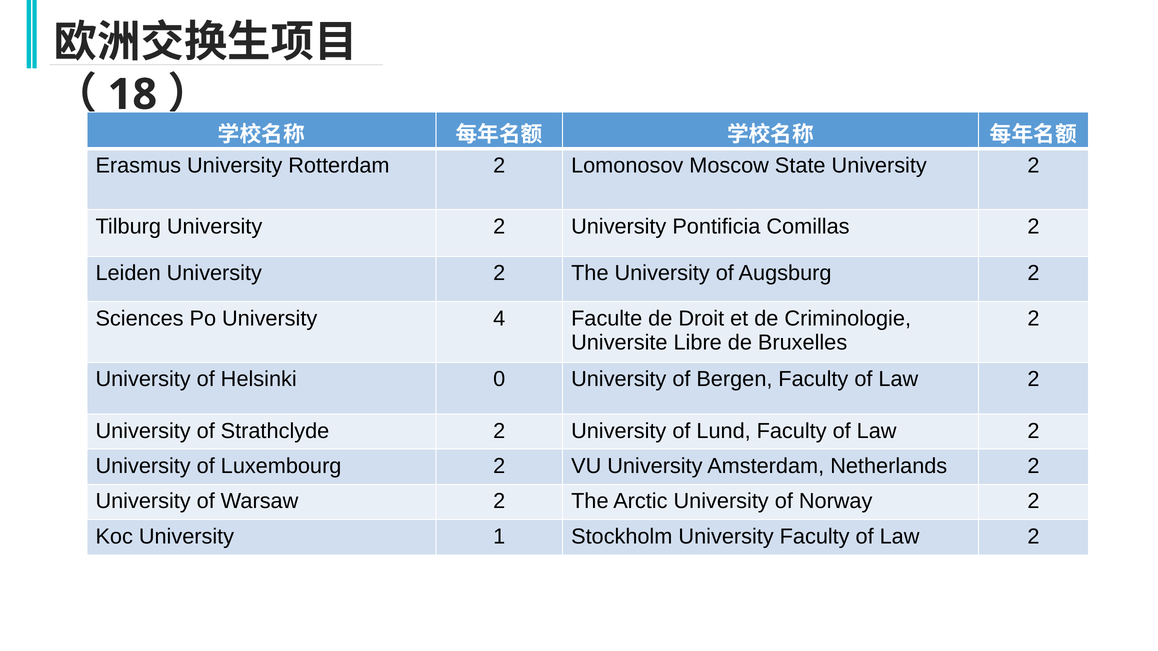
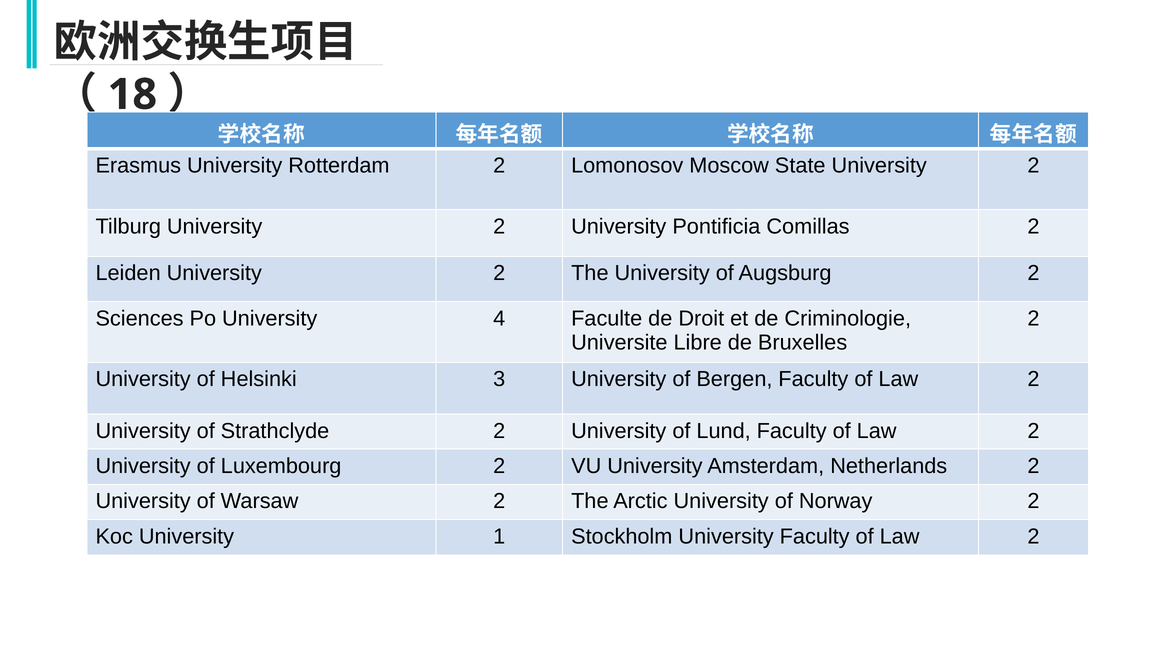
0: 0 -> 3
